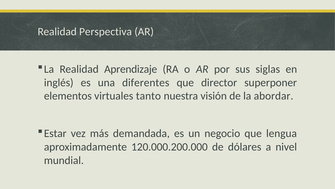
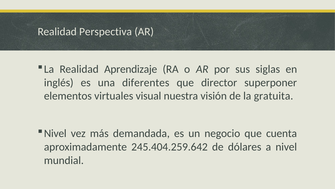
tanto: tanto -> visual
abordar: abordar -> gratuita
Estar at (55, 133): Estar -> Nivel
lengua: lengua -> cuenta
120.000.200.000: 120.000.200.000 -> 245.404.259.642
